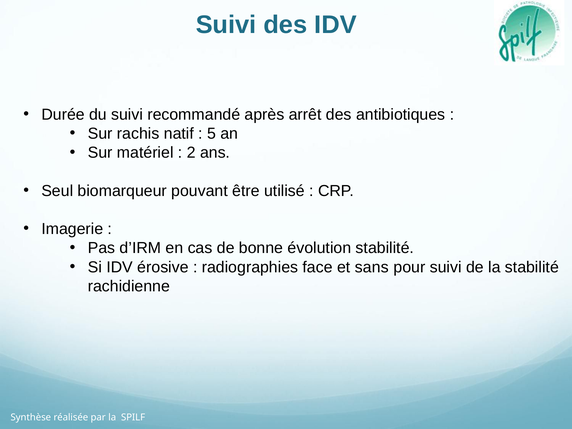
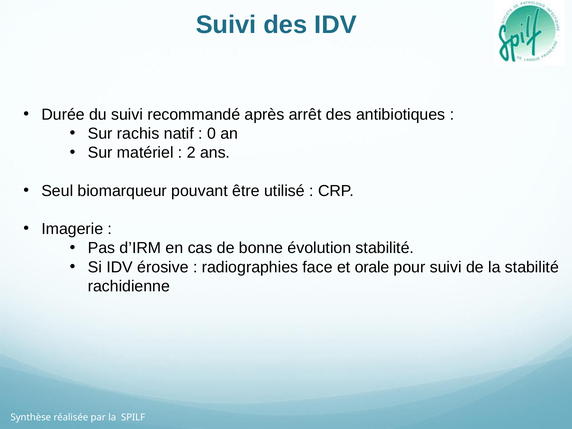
5: 5 -> 0
sans: sans -> orale
